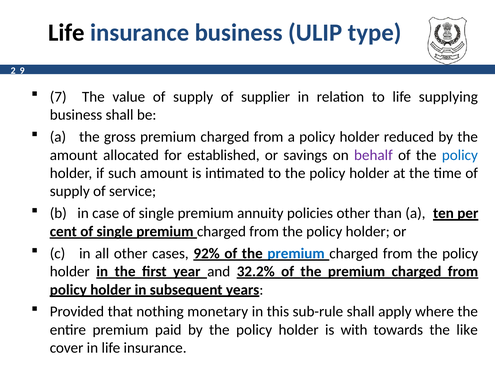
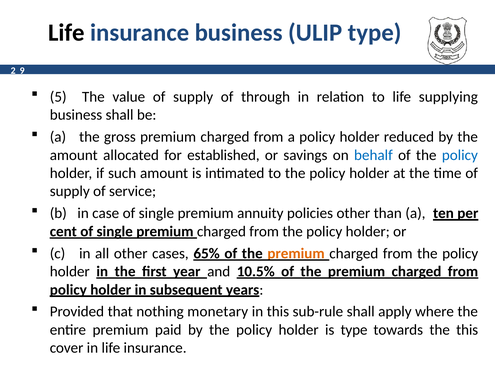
7: 7 -> 5
supplier: supplier -> through
behalf colour: purple -> blue
92%: 92% -> 65%
premium at (296, 254) colour: blue -> orange
32.2%: 32.2% -> 10.5%
is with: with -> type
the like: like -> this
